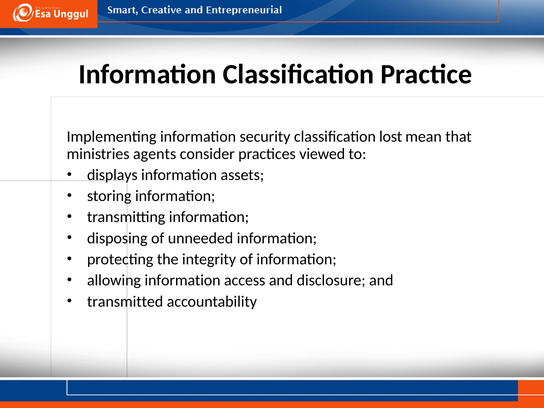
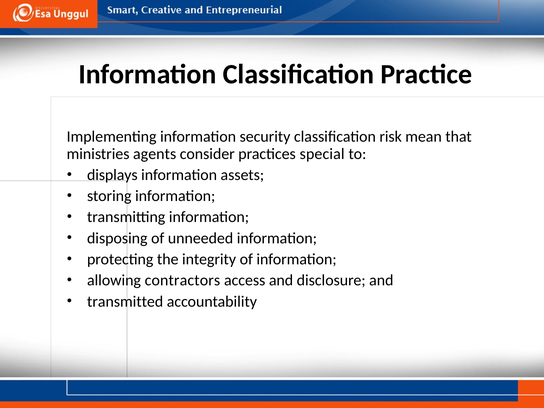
lost: lost -> risk
viewed: viewed -> special
allowing information: information -> contractors
